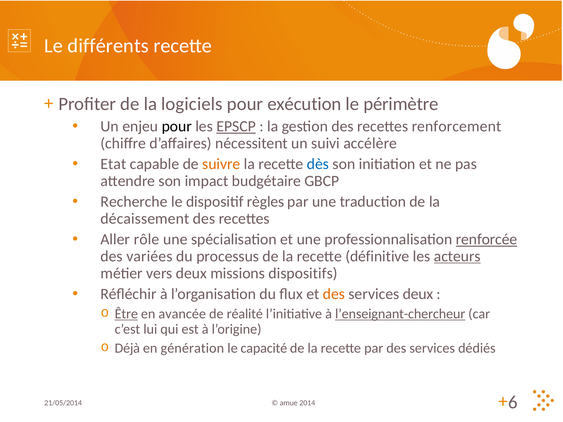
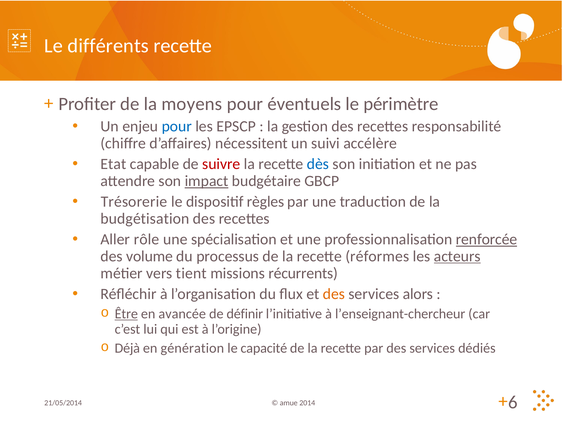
logiciels: logiciels -> moyens
exécution: exécution -> éventuels
pour at (177, 127) colour: black -> blue
EPSCP underline: present -> none
renforcement: renforcement -> responsabilité
suivre colour: orange -> red
impact underline: none -> present
Recherche: Recherche -> Trésorerie
décaissement: décaissement -> budgétisation
variées: variées -> volume
définitive: définitive -> réformes
vers deux: deux -> tient
dispositifs: dispositifs -> récurrents
services deux: deux -> alors
réalité: réalité -> définir
l’enseignant-chercheur underline: present -> none
